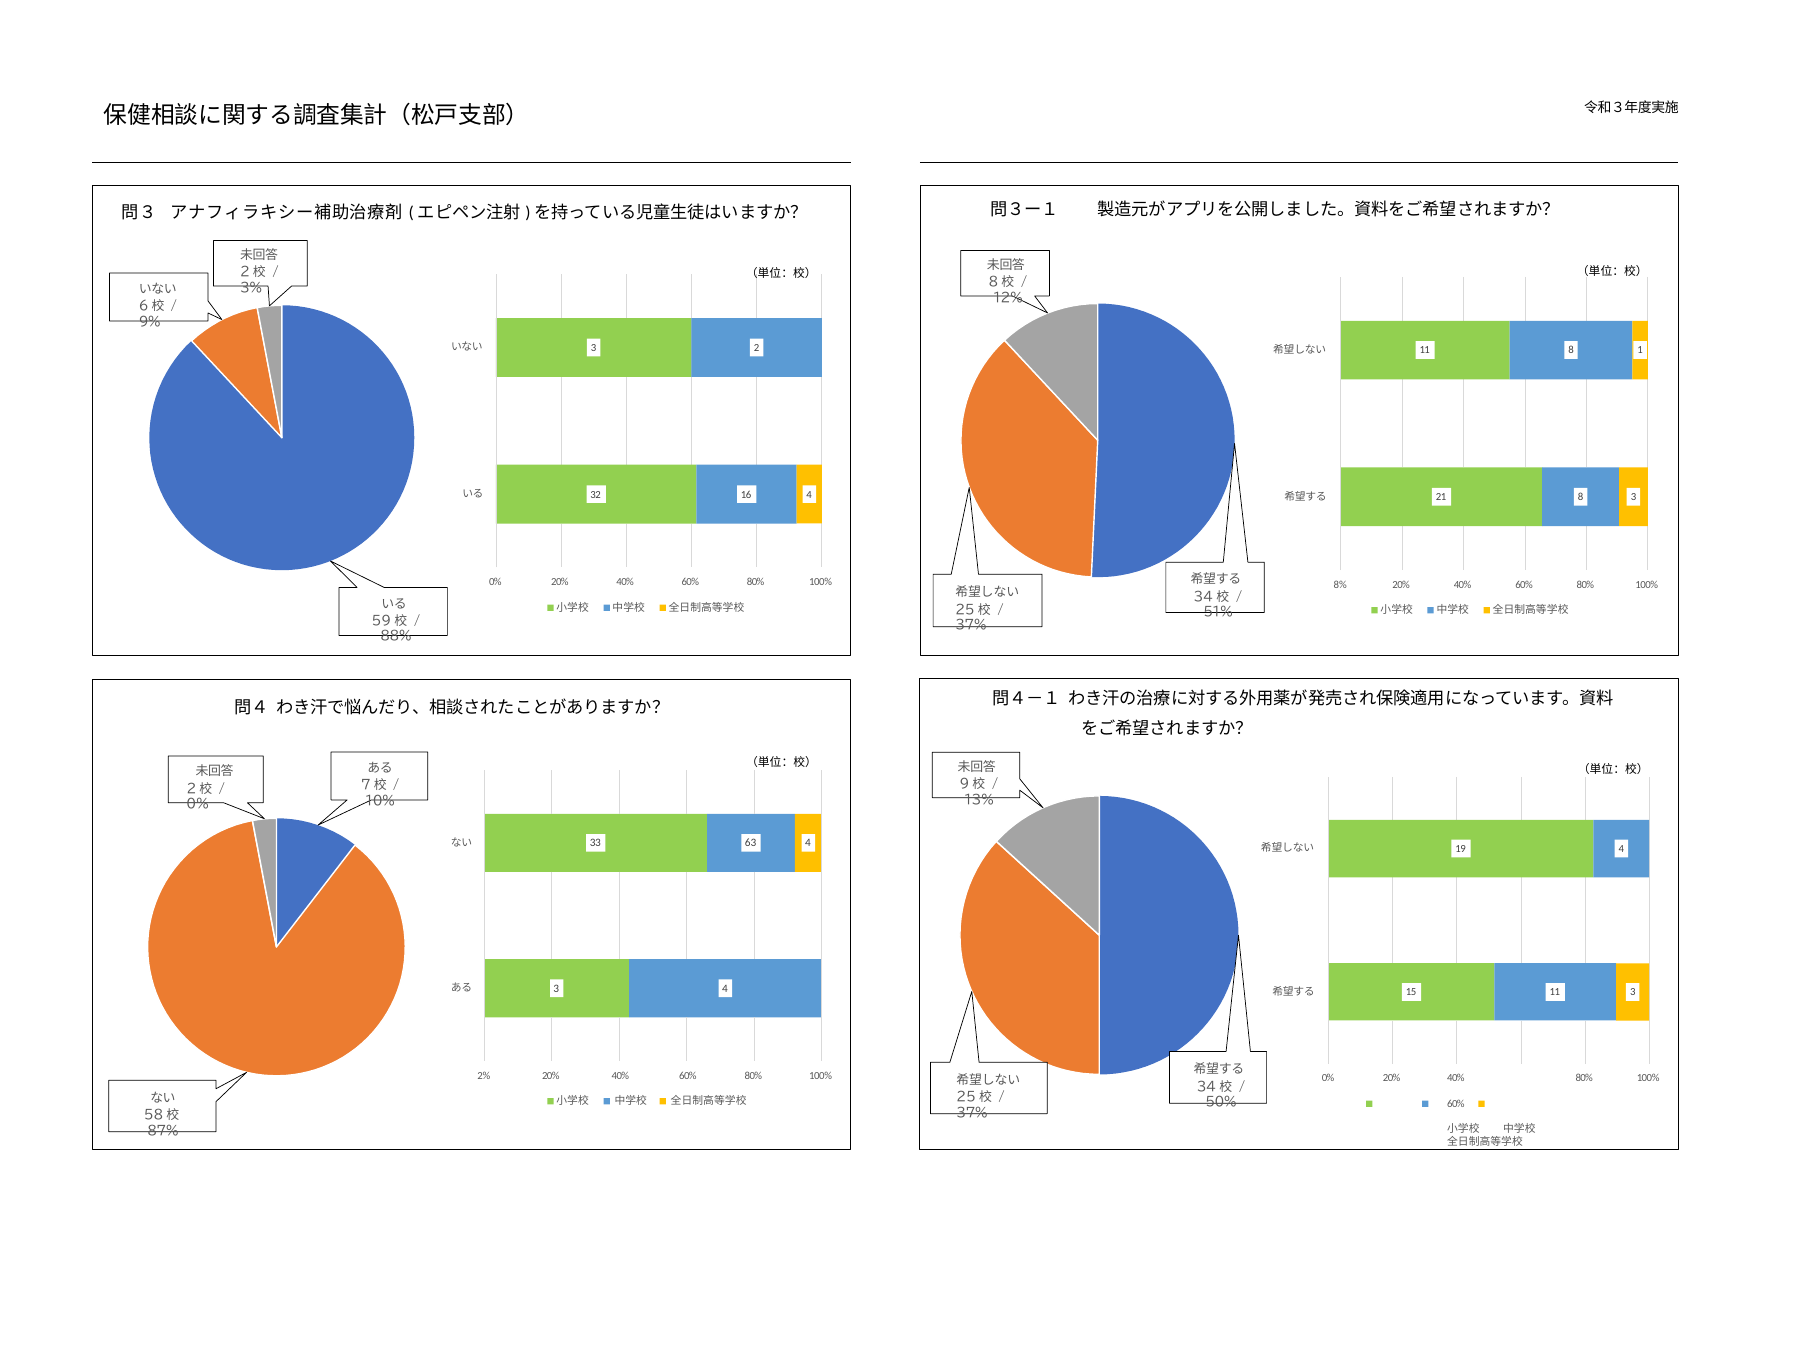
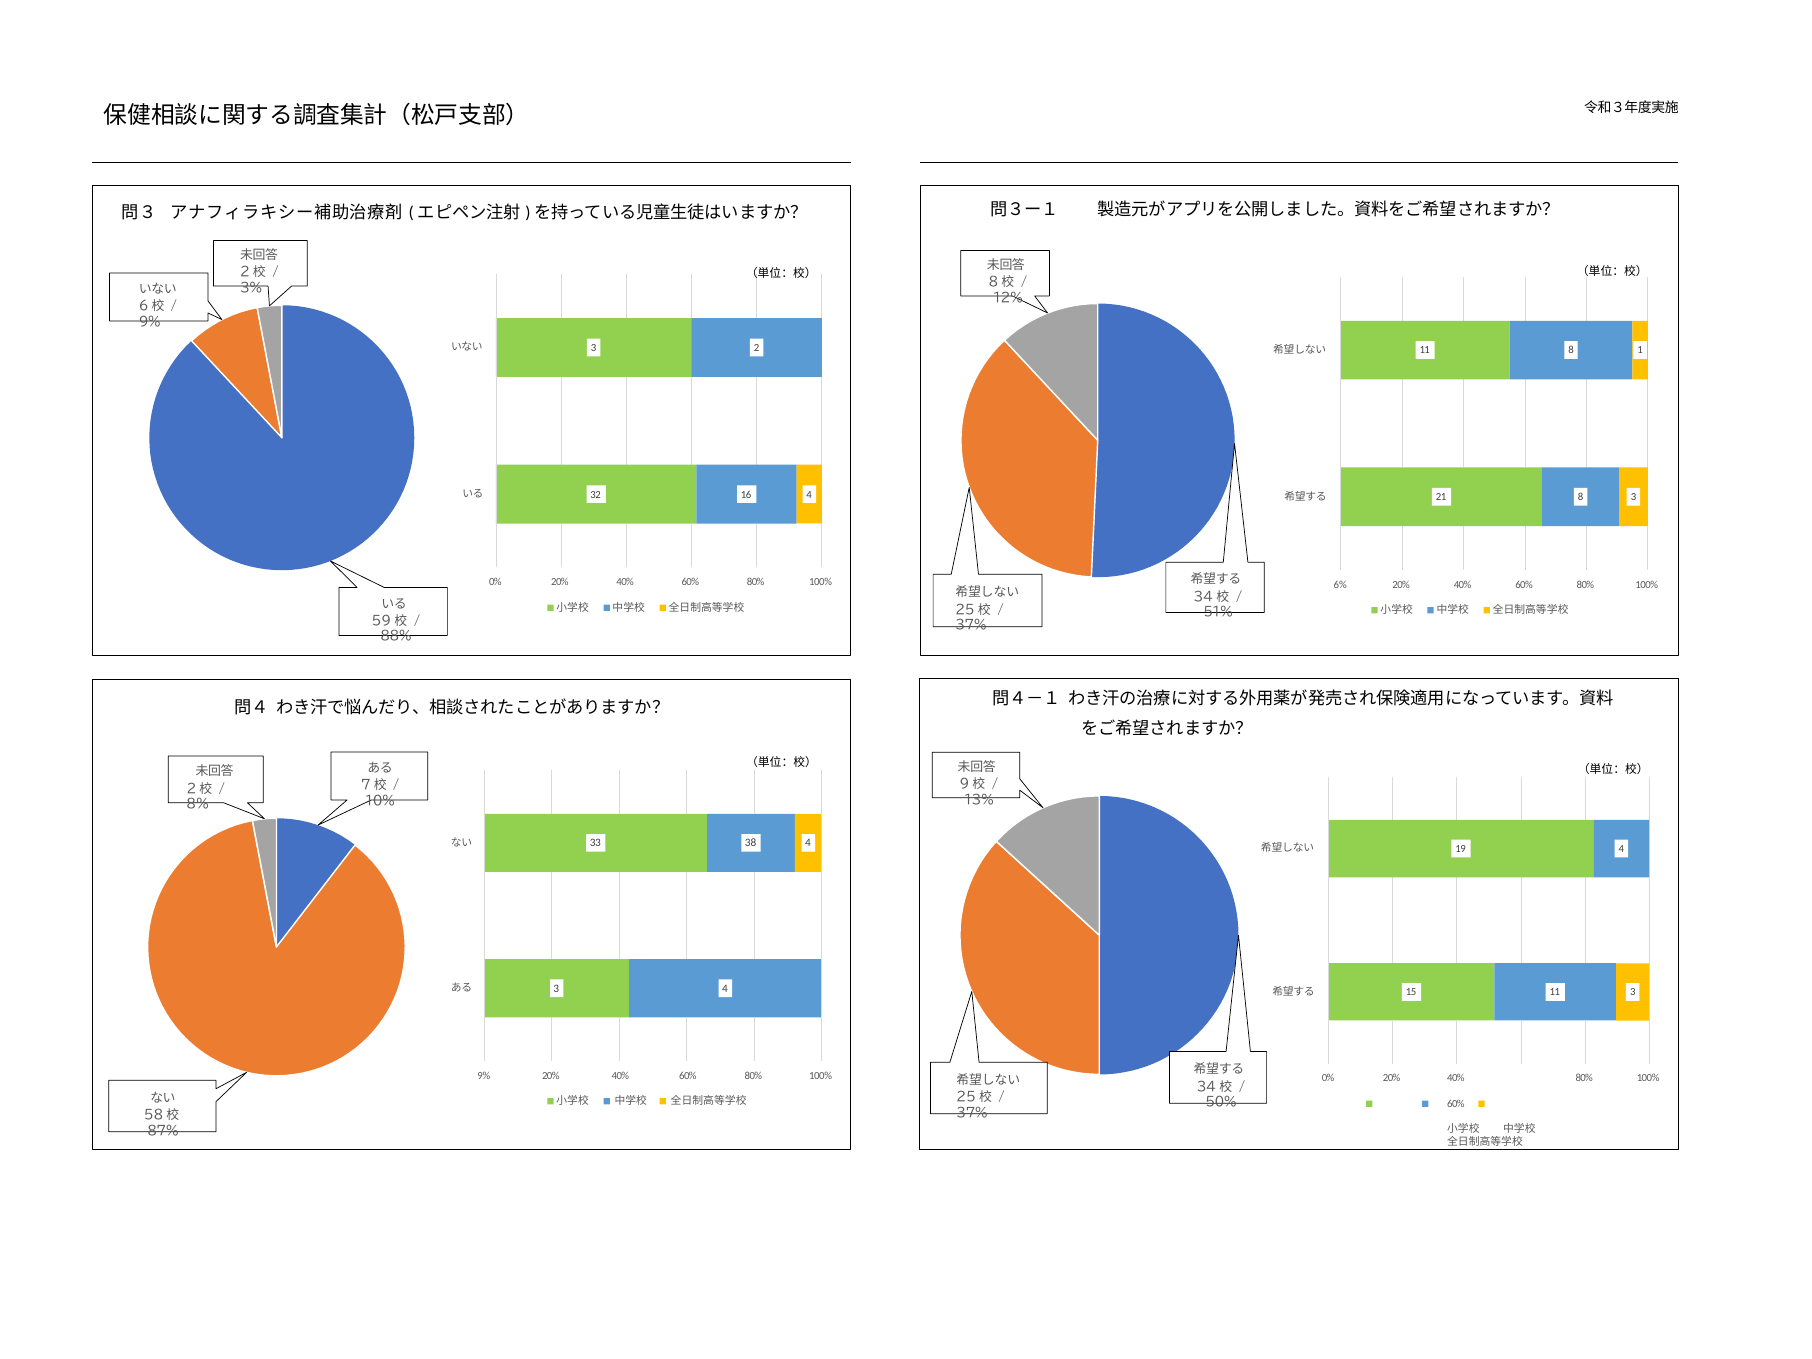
8%: 8% -> 6%
0% at (198, 805): 0% -> 8%
63: 63 -> 38
2% at (484, 1076): 2% -> 9%
